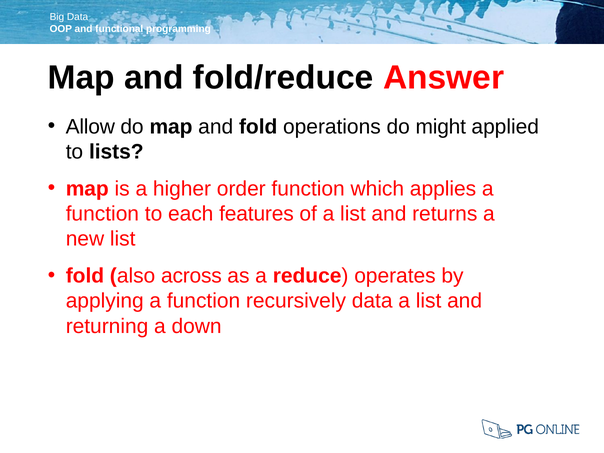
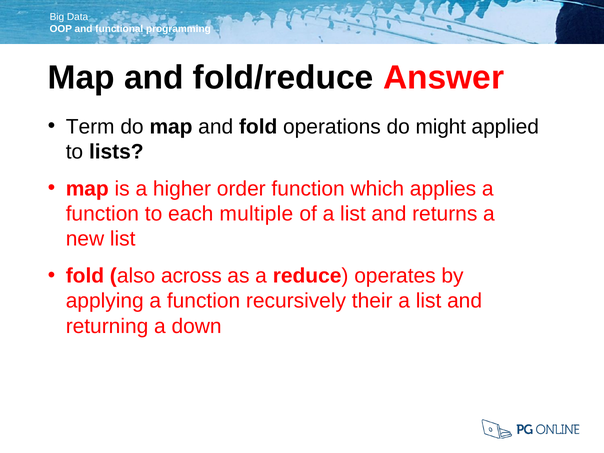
Allow: Allow -> Term
features: features -> multiple
recursively data: data -> their
